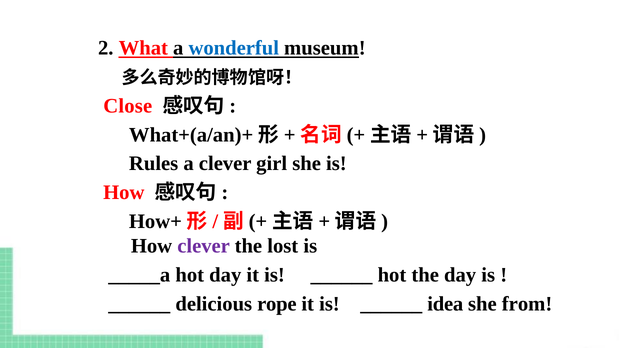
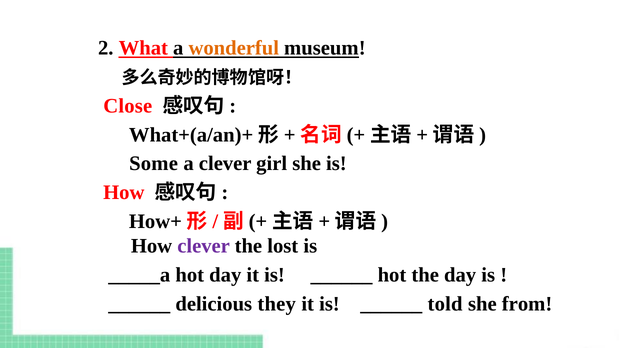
wonderful colour: blue -> orange
Rules: Rules -> Some
rope: rope -> they
idea: idea -> told
